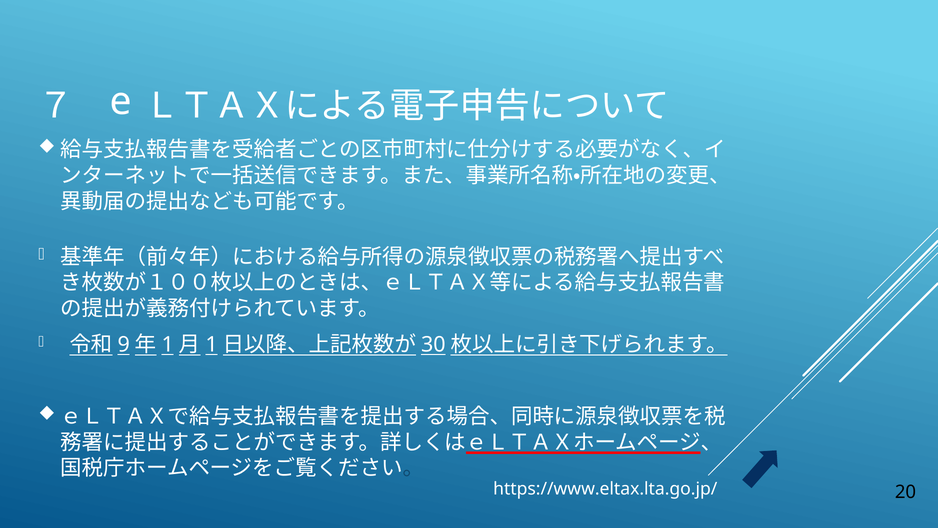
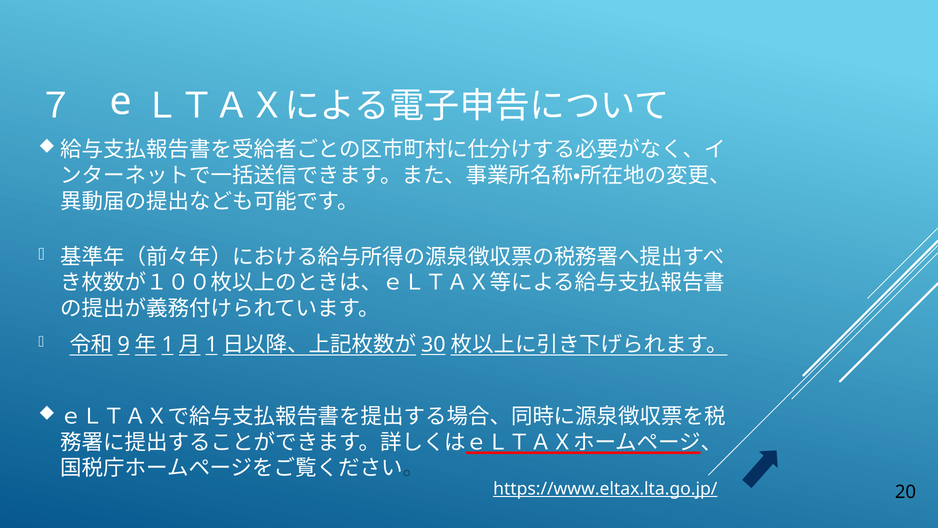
https://www.eltax.lta.go.jp/ underline: none -> present
